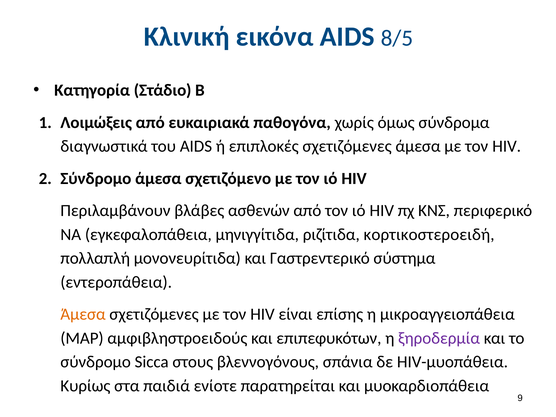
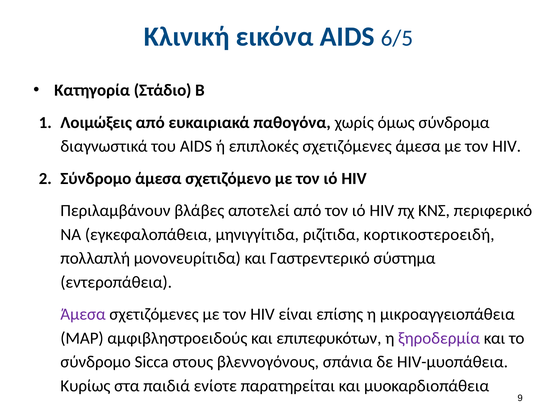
8/5: 8/5 -> 6/5
ασθενών: ασθενών -> αποτελεί
Άμεσα at (83, 314) colour: orange -> purple
